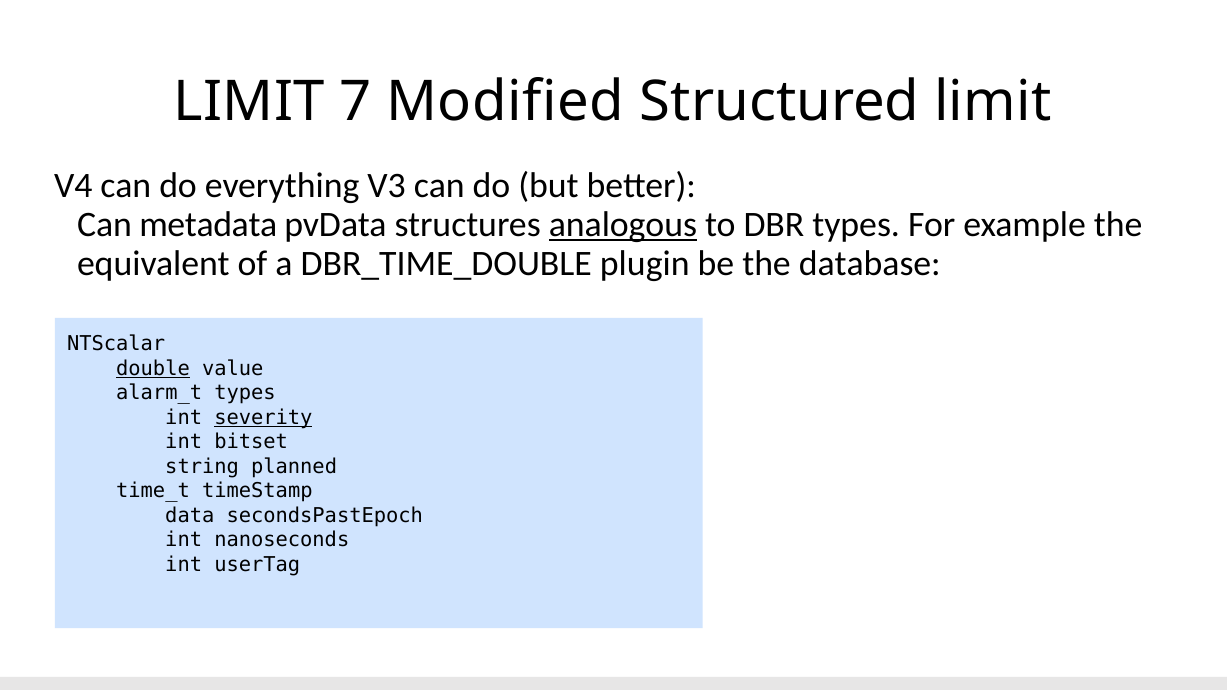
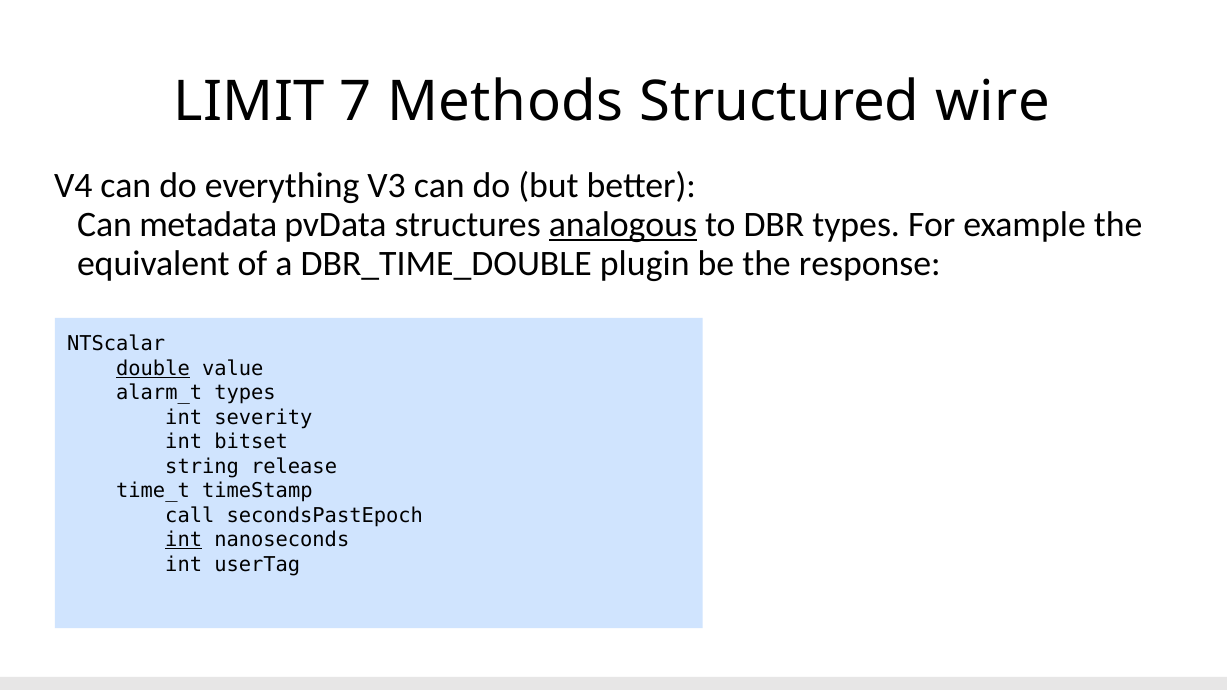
Modified: Modified -> Methods
Structured limit: limit -> wire
database: database -> response
severity underline: present -> none
planned: planned -> release
data: data -> call
int at (184, 540) underline: none -> present
